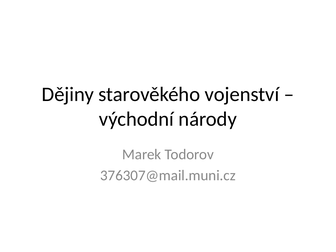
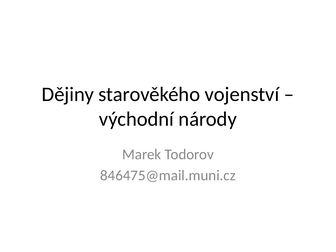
376307@mail.muni.cz: 376307@mail.muni.cz -> 846475@mail.muni.cz
